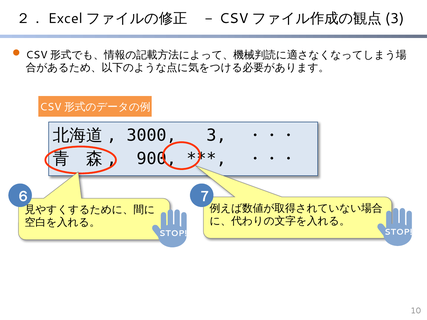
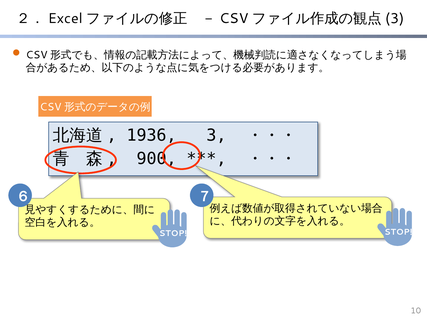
3000: 3000 -> 1936
